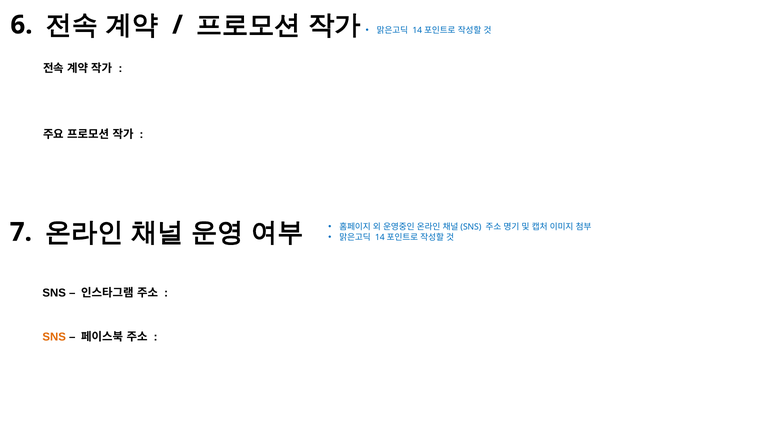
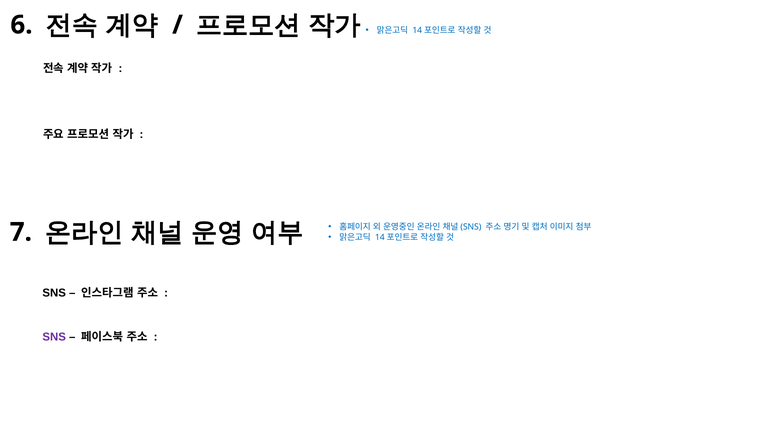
SNS at (54, 337) colour: orange -> purple
